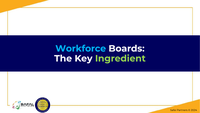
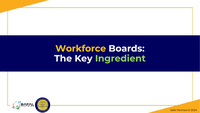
Workforce colour: light blue -> yellow
